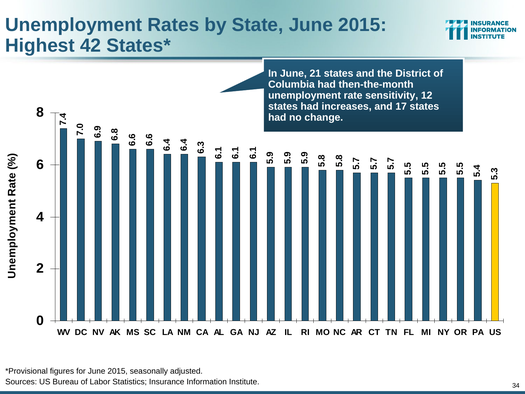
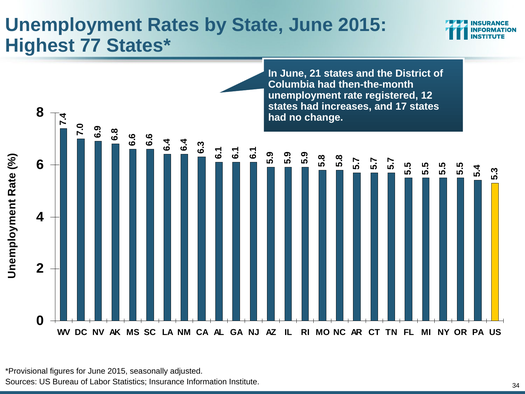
42: 42 -> 77
sensitivity: sensitivity -> registered
